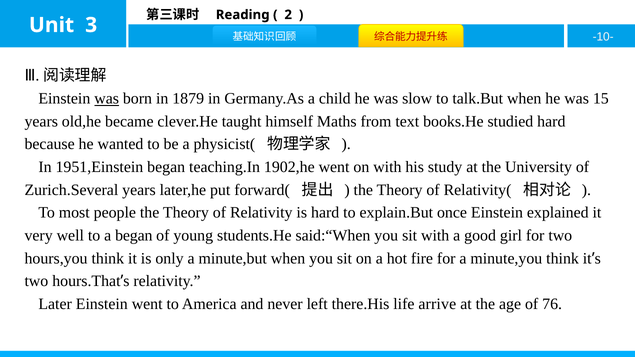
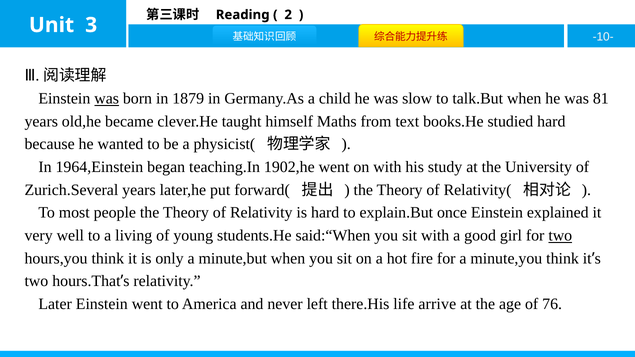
15: 15 -> 81
1951,Einstein: 1951,Einstein -> 1964,Einstein
a began: began -> living
two at (560, 236) underline: none -> present
